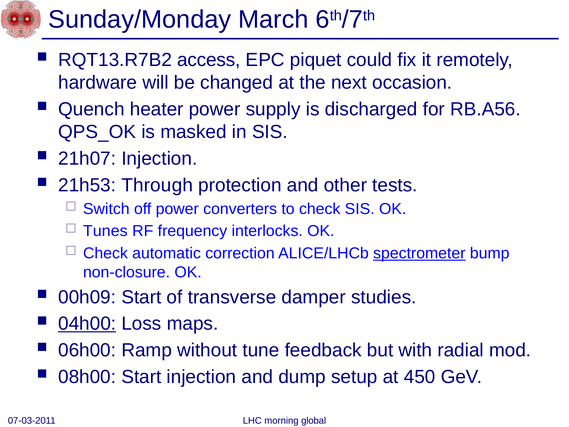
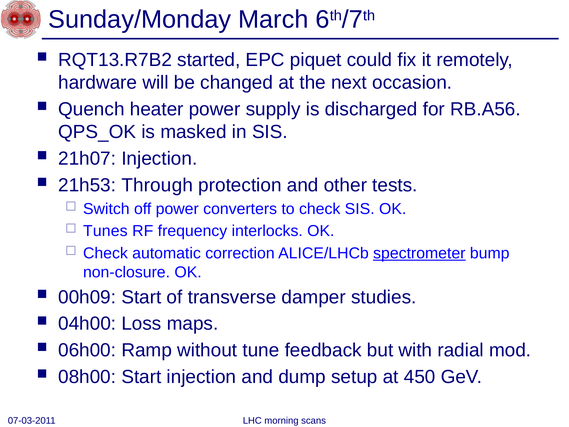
access: access -> started
04h00 underline: present -> none
global: global -> scans
